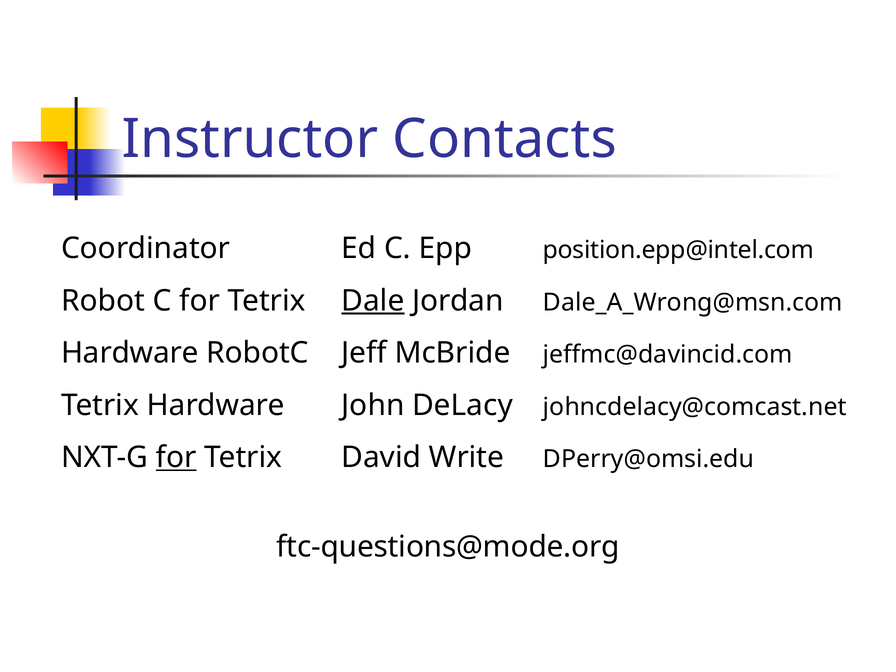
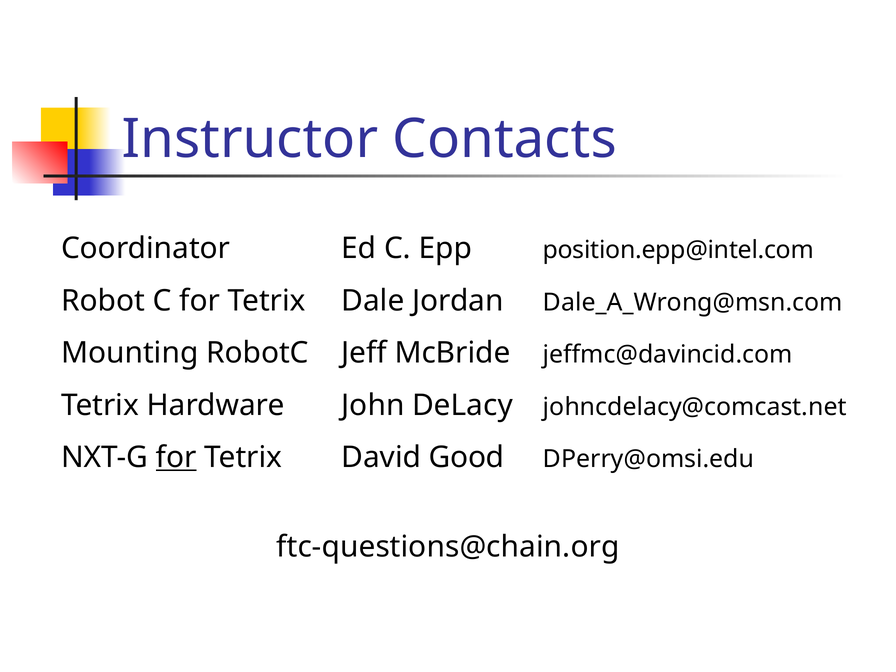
Dale underline: present -> none
Hardware at (130, 353): Hardware -> Mounting
Write: Write -> Good
ftc-questions@mode.org: ftc-questions@mode.org -> ftc-questions@chain.org
